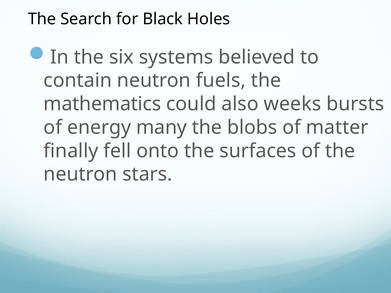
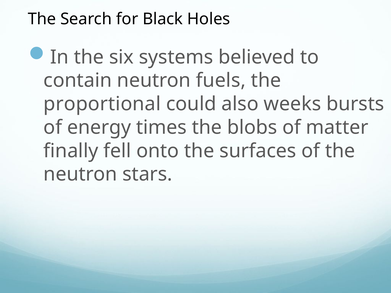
mathematics: mathematics -> proportional
many: many -> times
